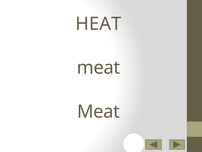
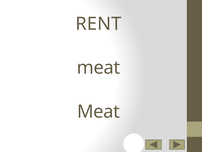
HEAT: HEAT -> RENT
